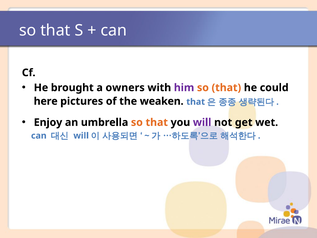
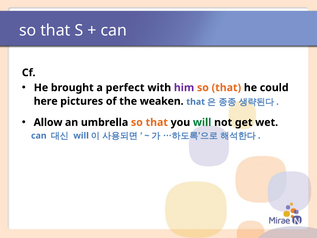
owners: owners -> perfect
Enjoy: Enjoy -> Allow
will at (202, 122) colour: purple -> green
